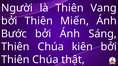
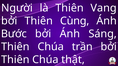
Miến: Miến -> Cùng
kiên: kiên -> trần
